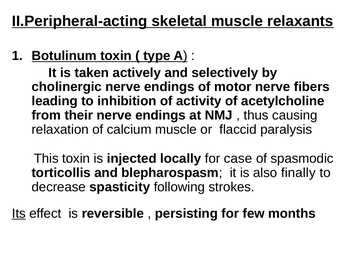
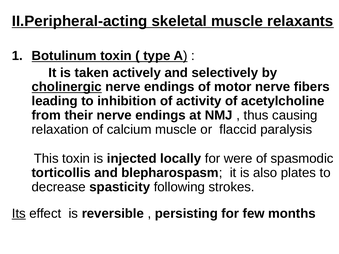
cholinergic underline: none -> present
case: case -> were
finally: finally -> plates
